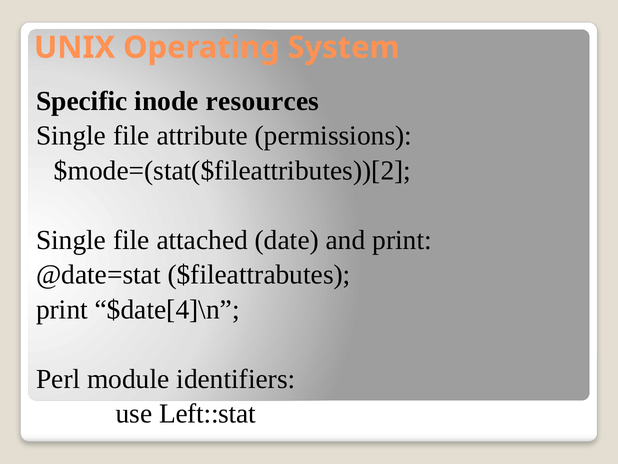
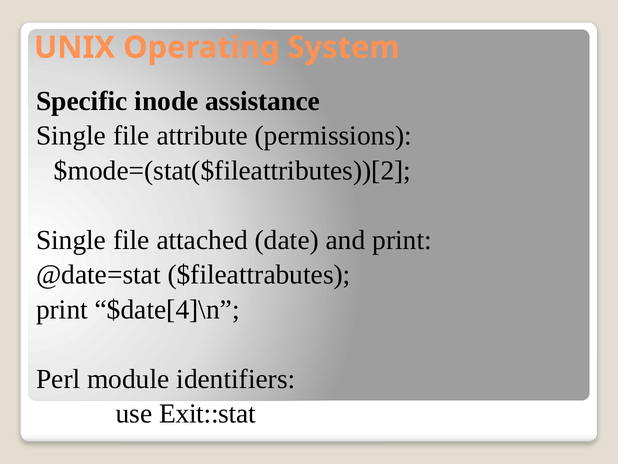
resources: resources -> assistance
Left::stat: Left::stat -> Exit::stat
